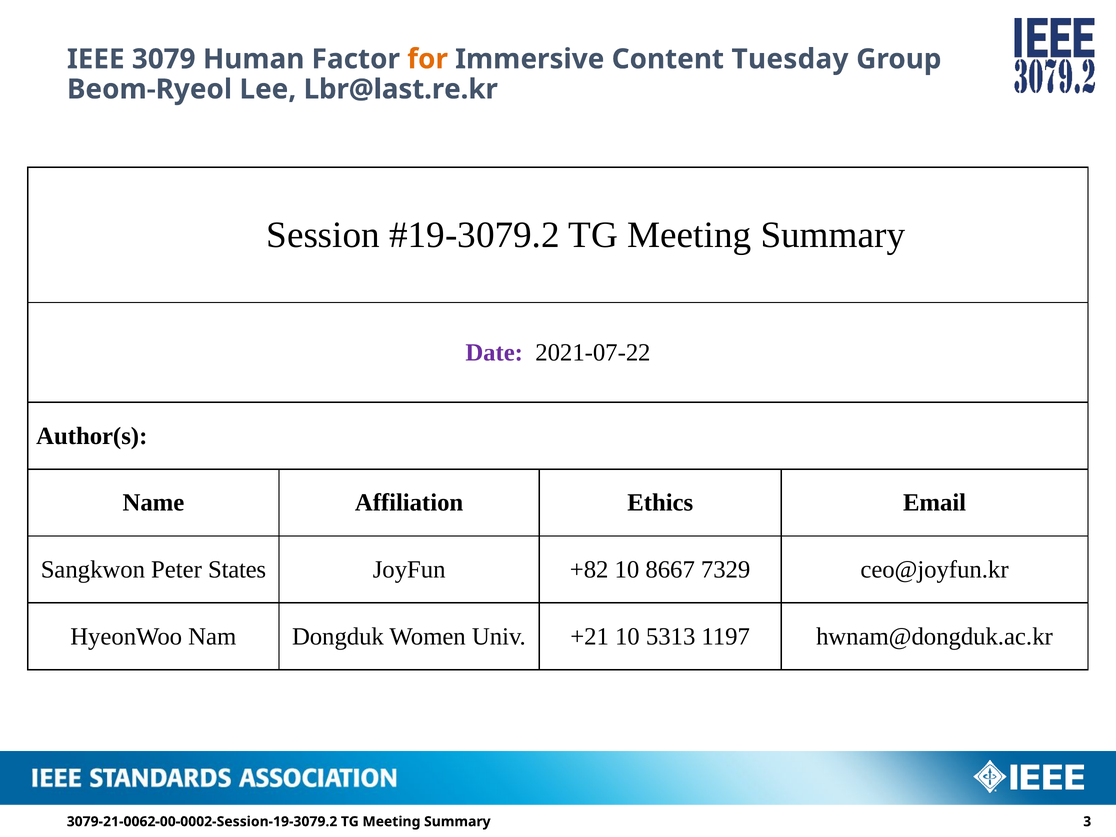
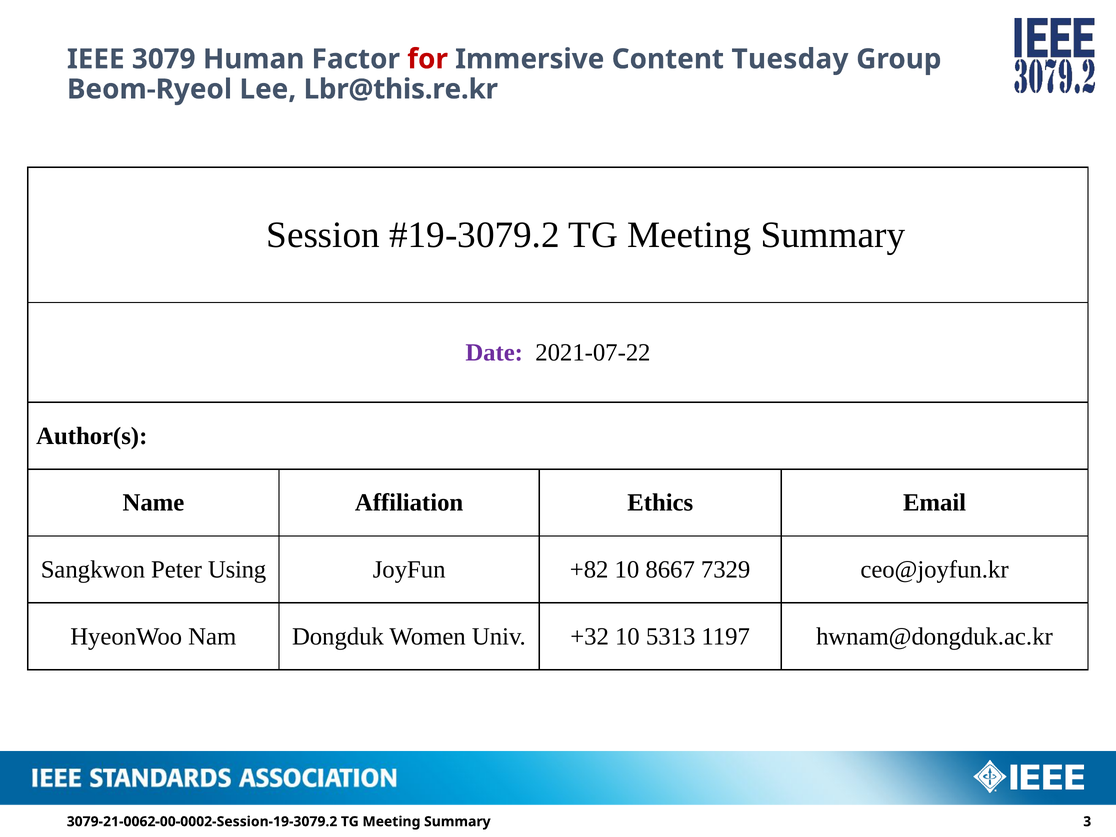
for colour: orange -> red
Lbr@last.re.kr: Lbr@last.re.kr -> Lbr@this.re.kr
States: States -> Using
+21: +21 -> +32
